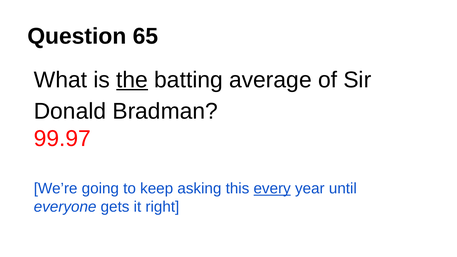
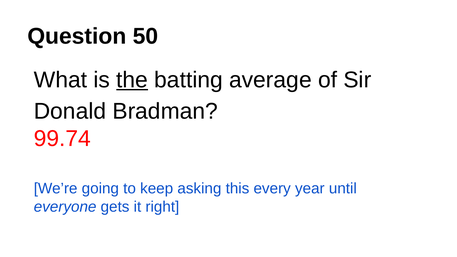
65: 65 -> 50
99.97: 99.97 -> 99.74
every underline: present -> none
